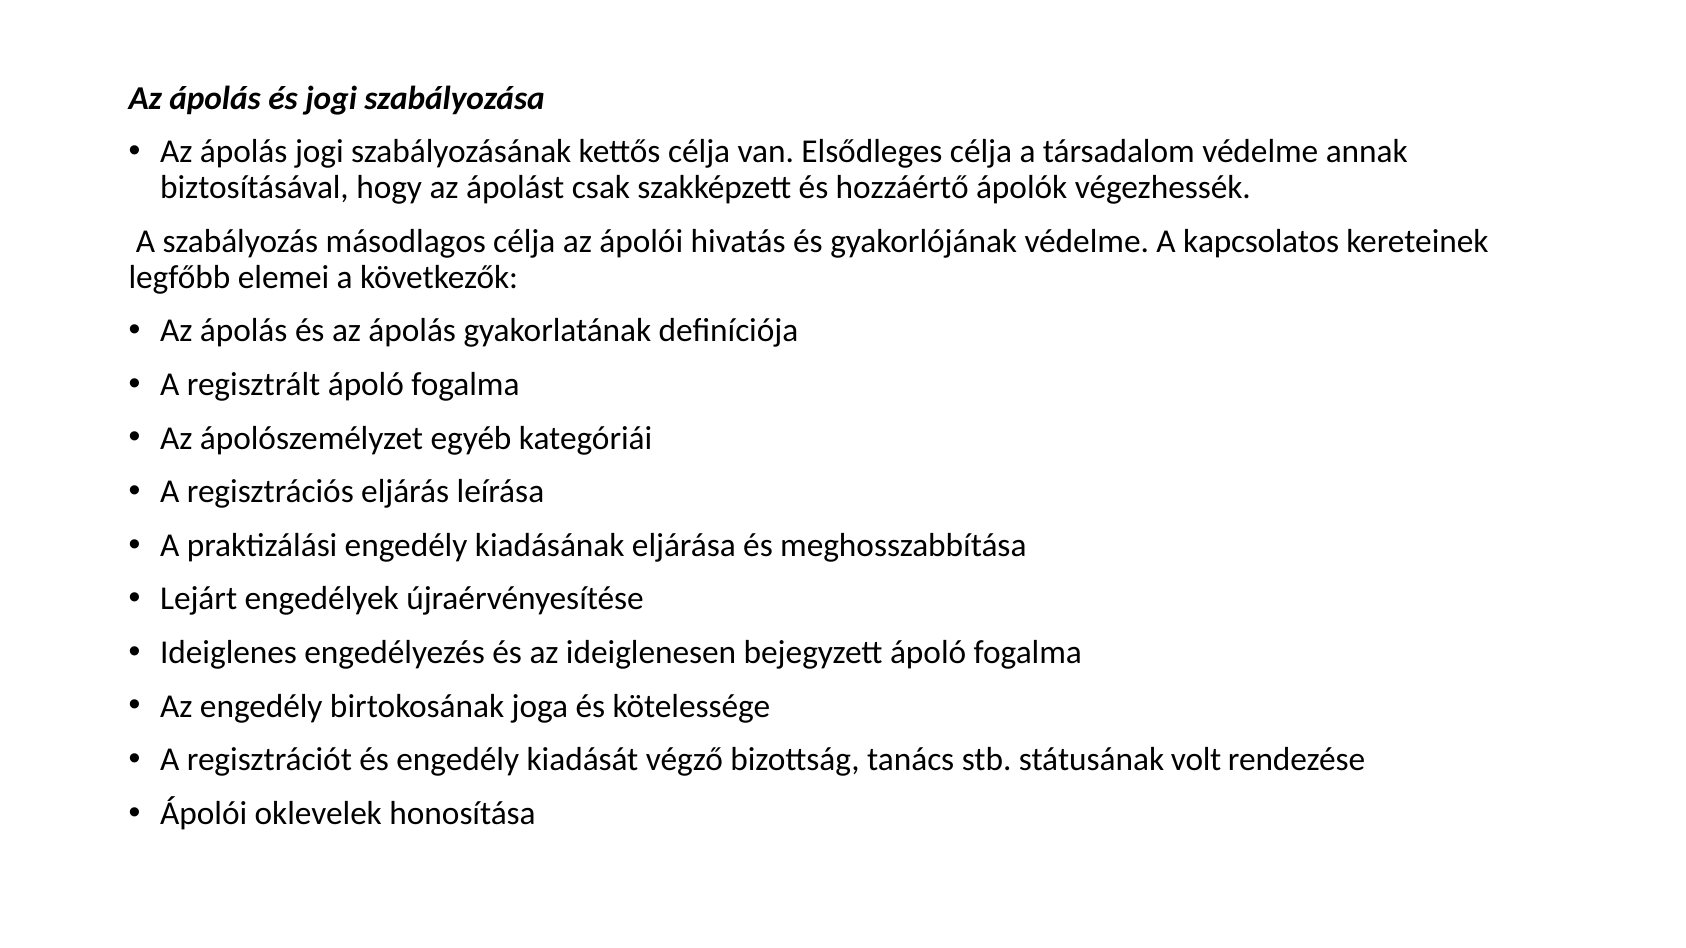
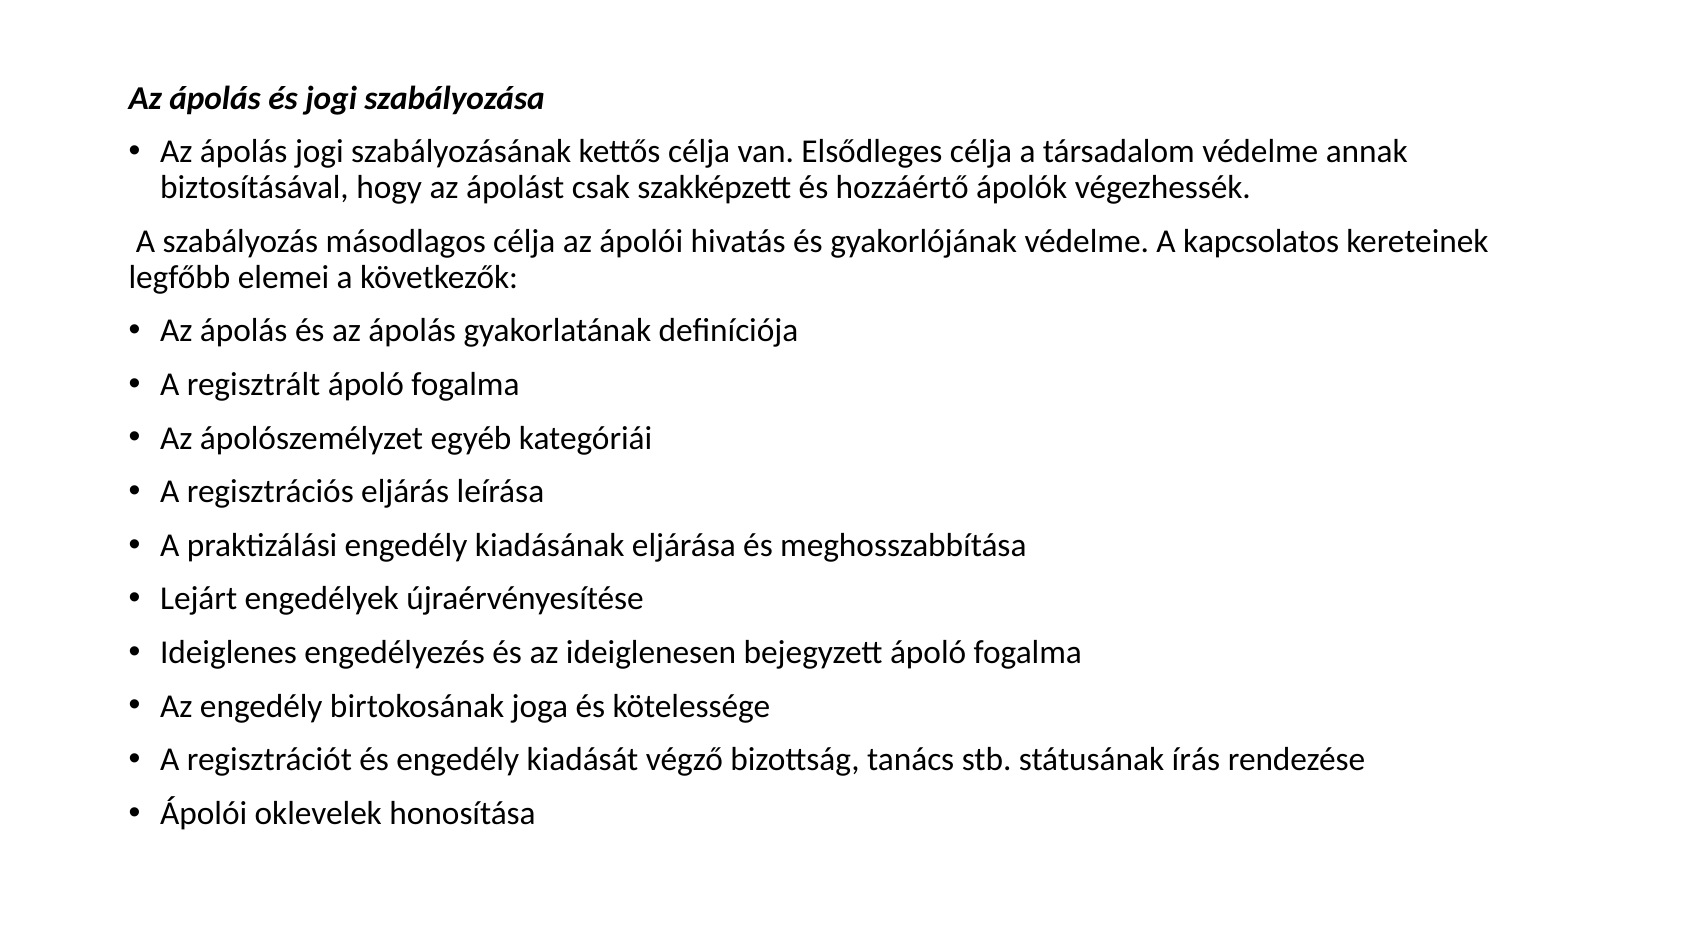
volt: volt -> írás
